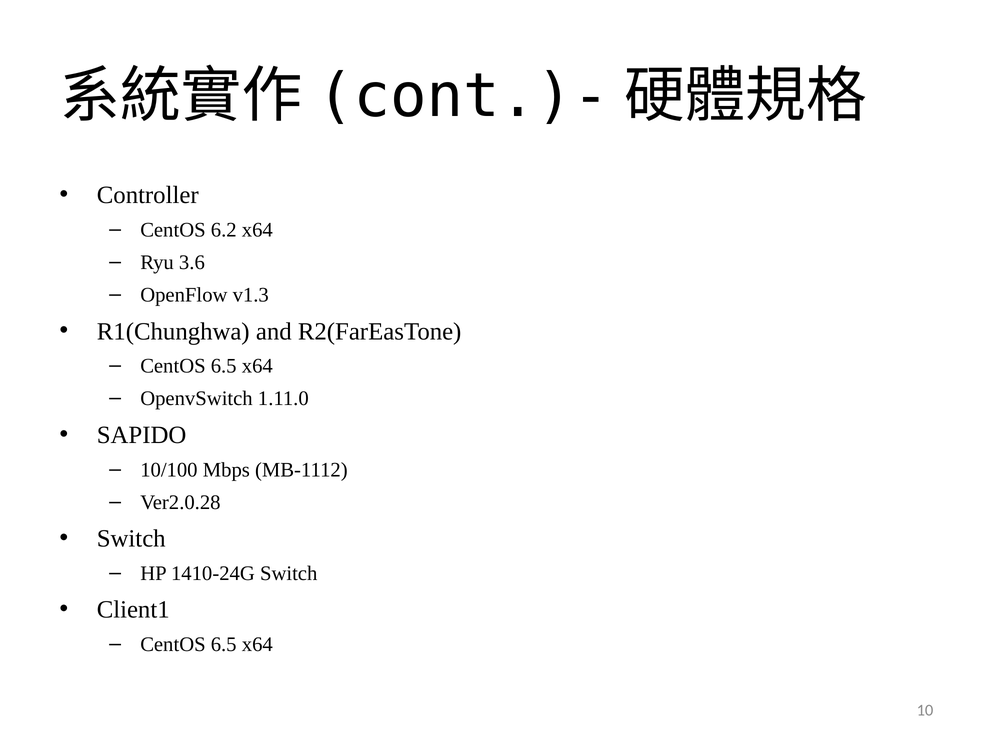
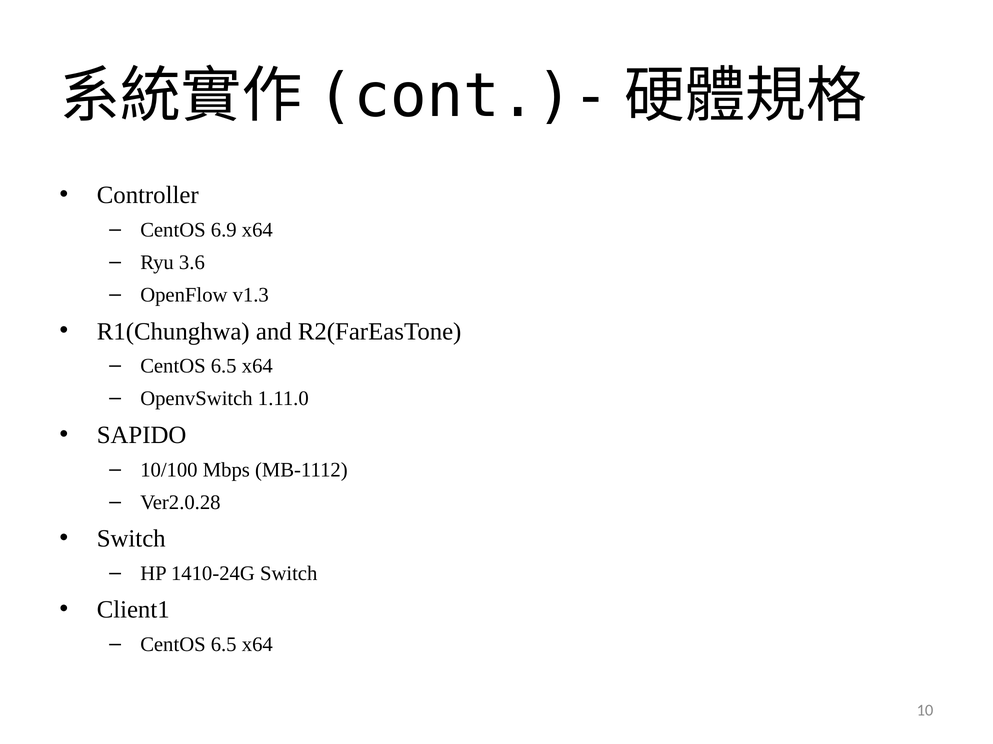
6.2: 6.2 -> 6.9
